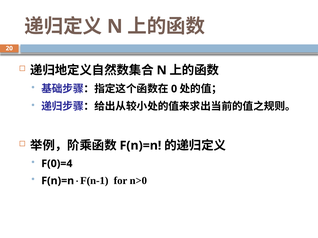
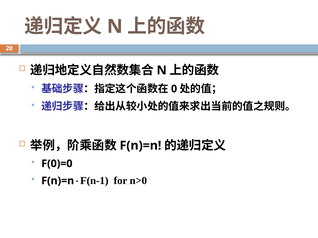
F(0)=4: F(0)=4 -> F(0)=0
